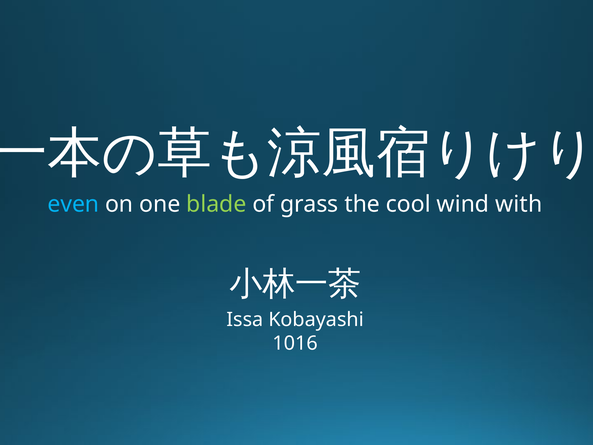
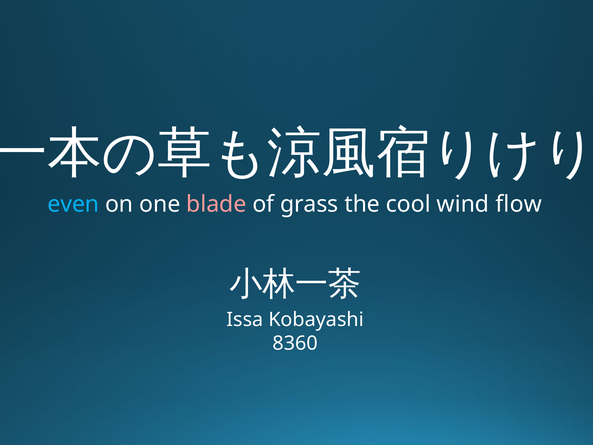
blade colour: light green -> pink
with: with -> flow
1016: 1016 -> 8360
